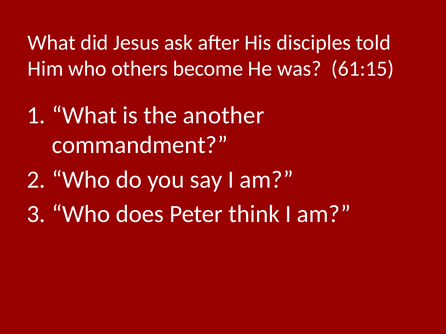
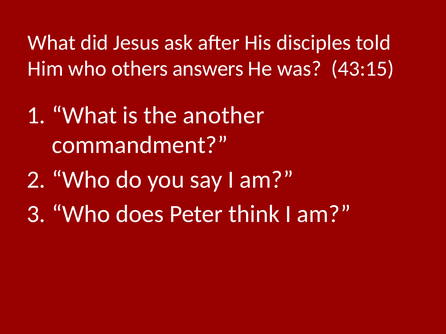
become: become -> answers
61:15: 61:15 -> 43:15
